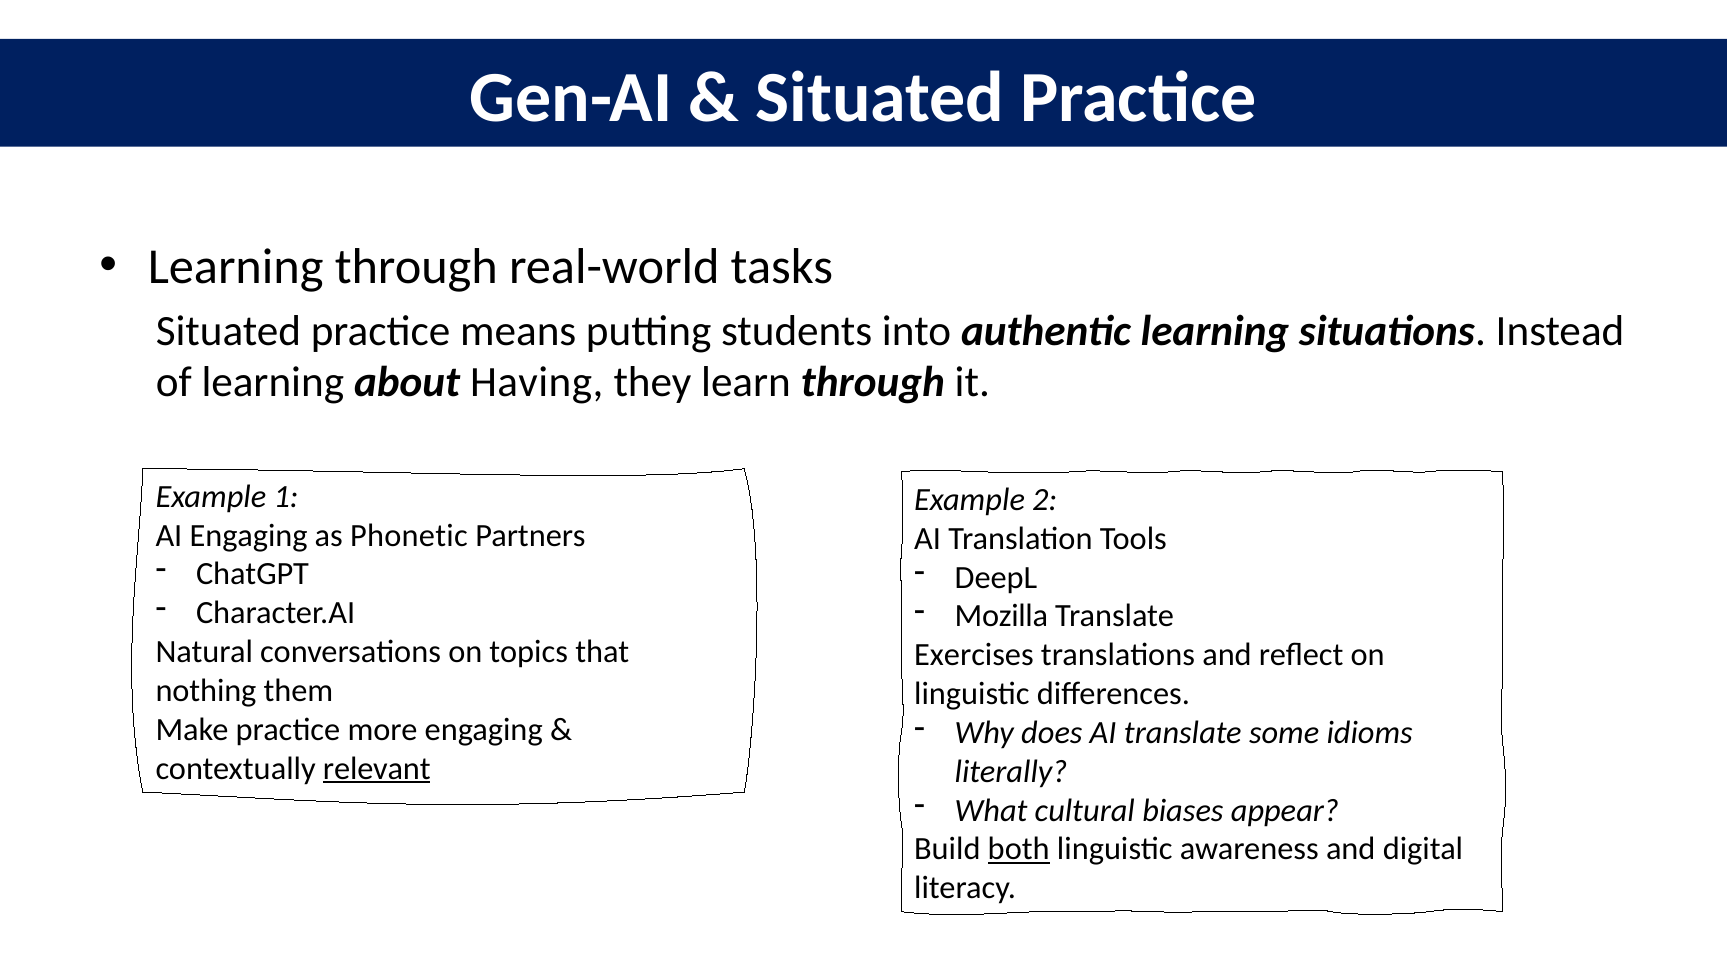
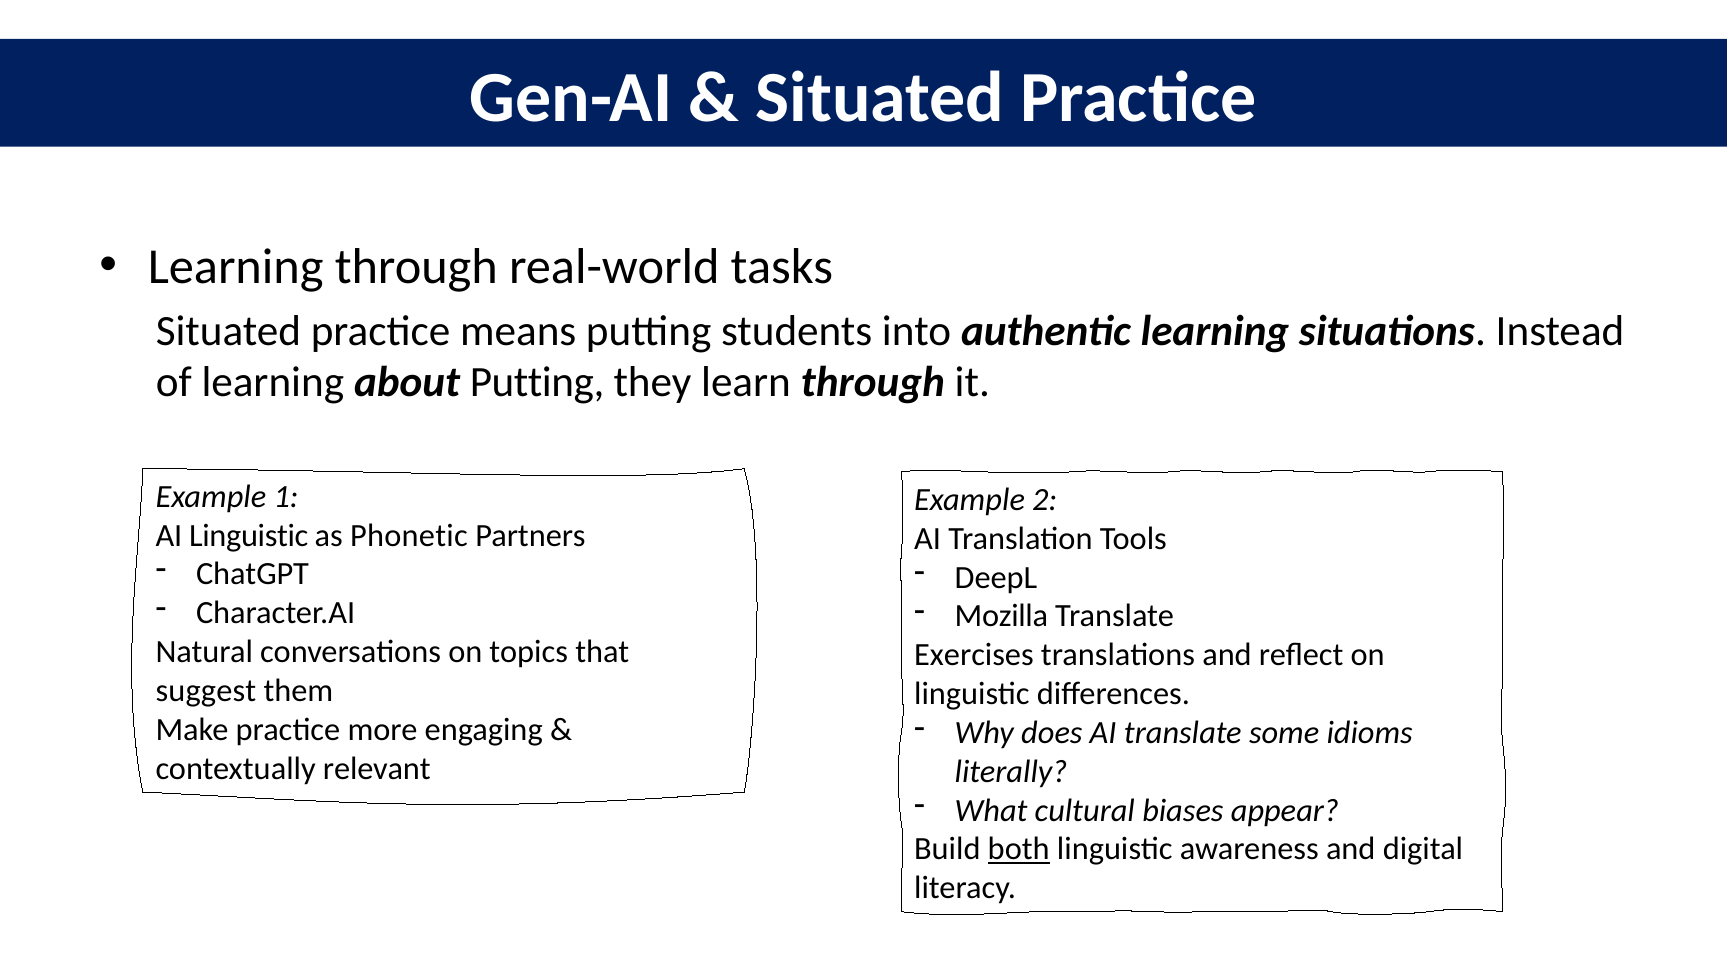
about Having: Having -> Putting
AI Engaging: Engaging -> Linguistic
nothing: nothing -> suggest
relevant underline: present -> none
